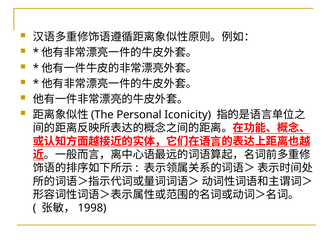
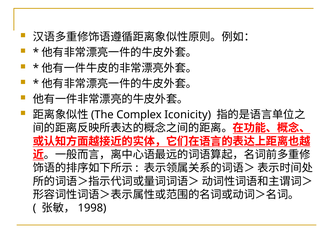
Personal: Personal -> Complex
